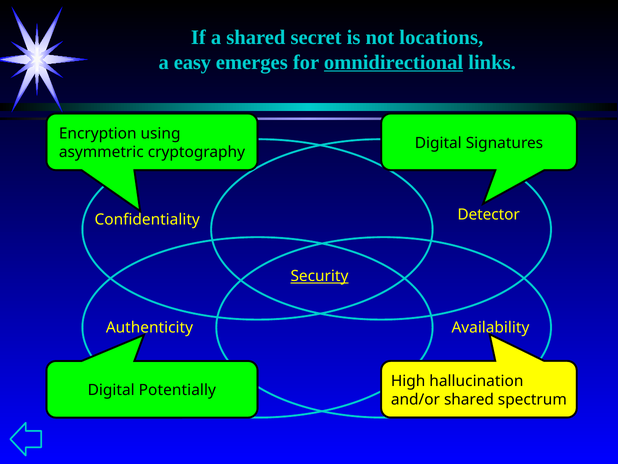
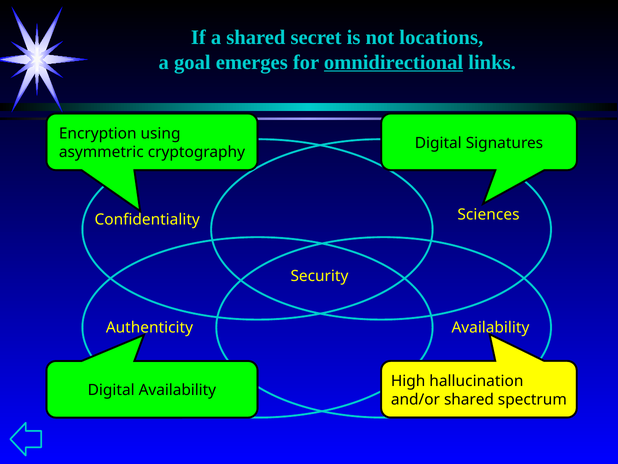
easy: easy -> goal
Detector: Detector -> Sciences
Security underline: present -> none
Digital Potentially: Potentially -> Availability
